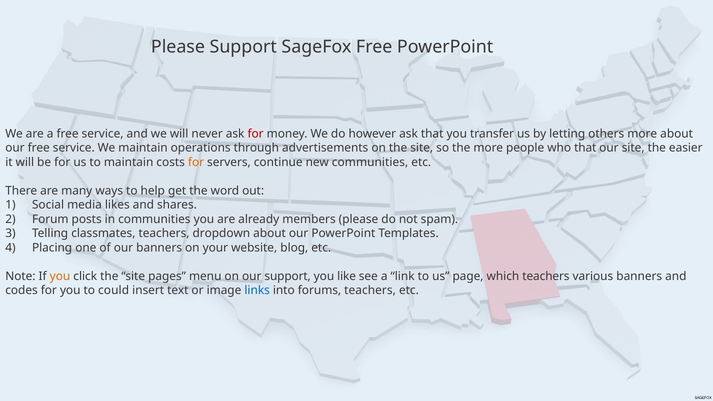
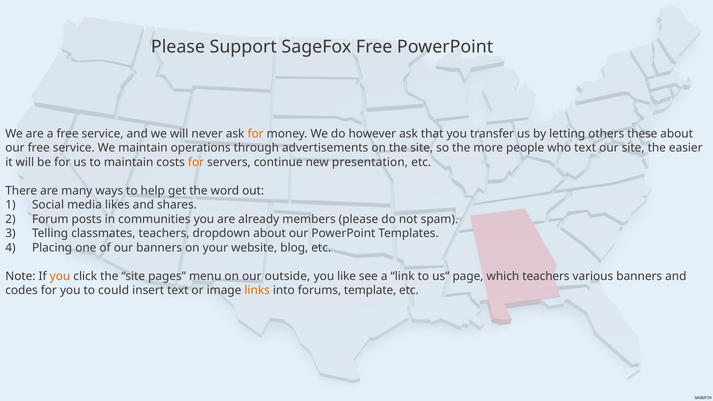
for at (256, 134) colour: red -> orange
others more: more -> these
who that: that -> text
new communities: communities -> presentation
our support: support -> outside
links colour: blue -> orange
forums teachers: teachers -> template
